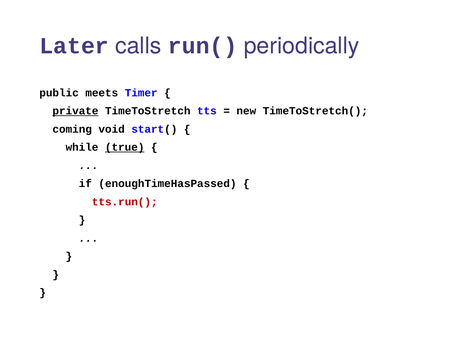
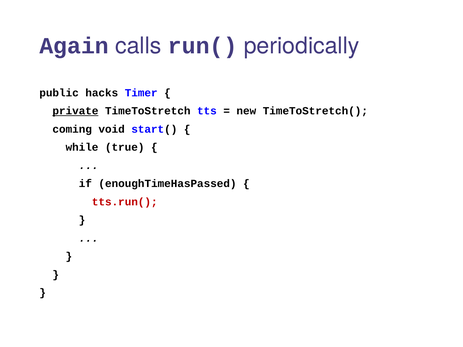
Later: Later -> Again
meets: meets -> hacks
true underline: present -> none
